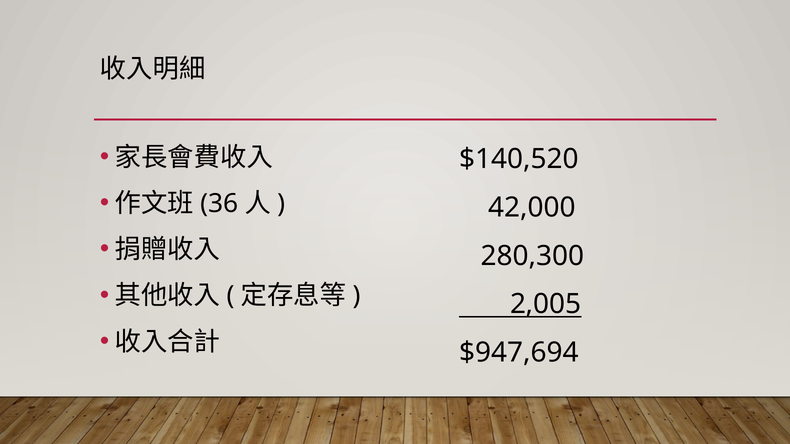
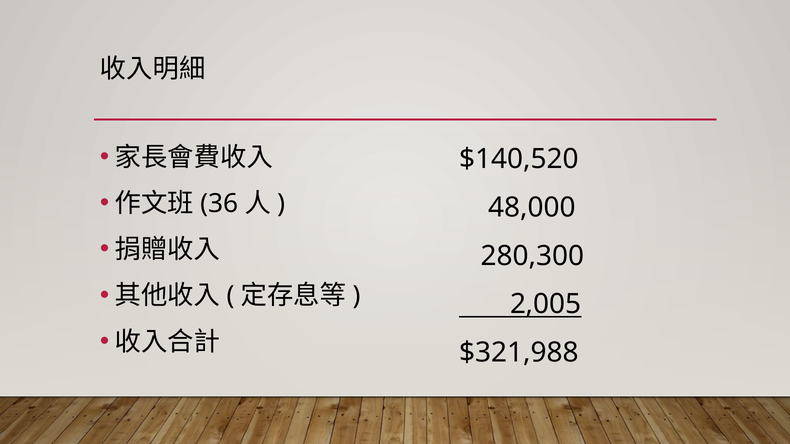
42,000: 42,000 -> 48,000
$947,694: $947,694 -> $321,988
